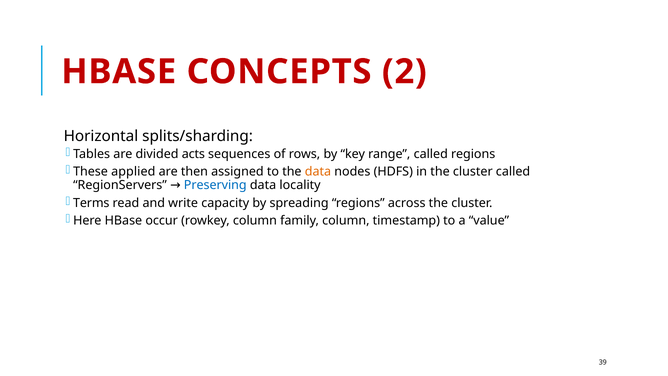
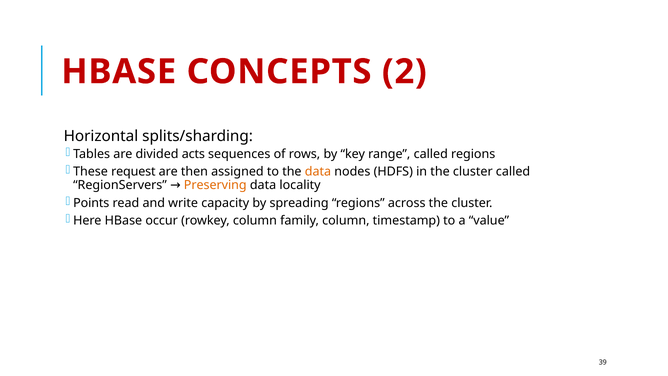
applied: applied -> request
Preserving colour: blue -> orange
Terms: Terms -> Points
